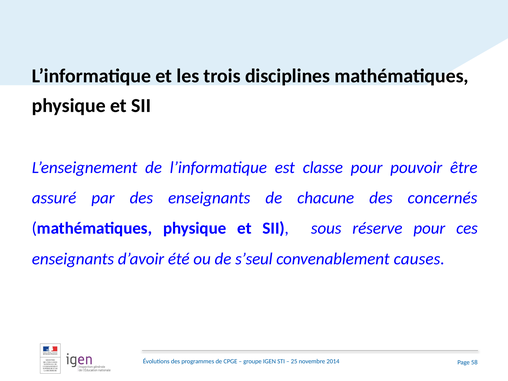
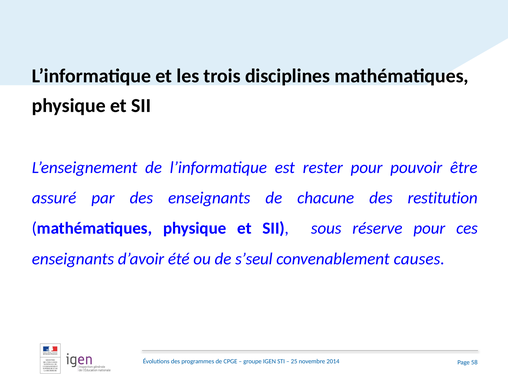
classe: classe -> rester
concernés: concernés -> restitution
